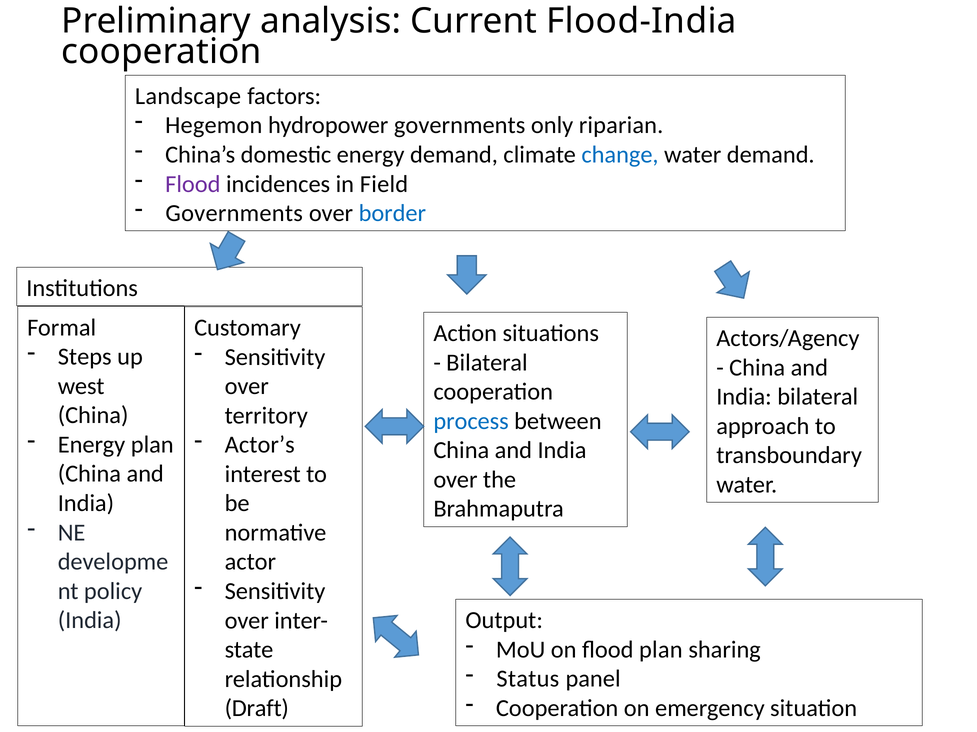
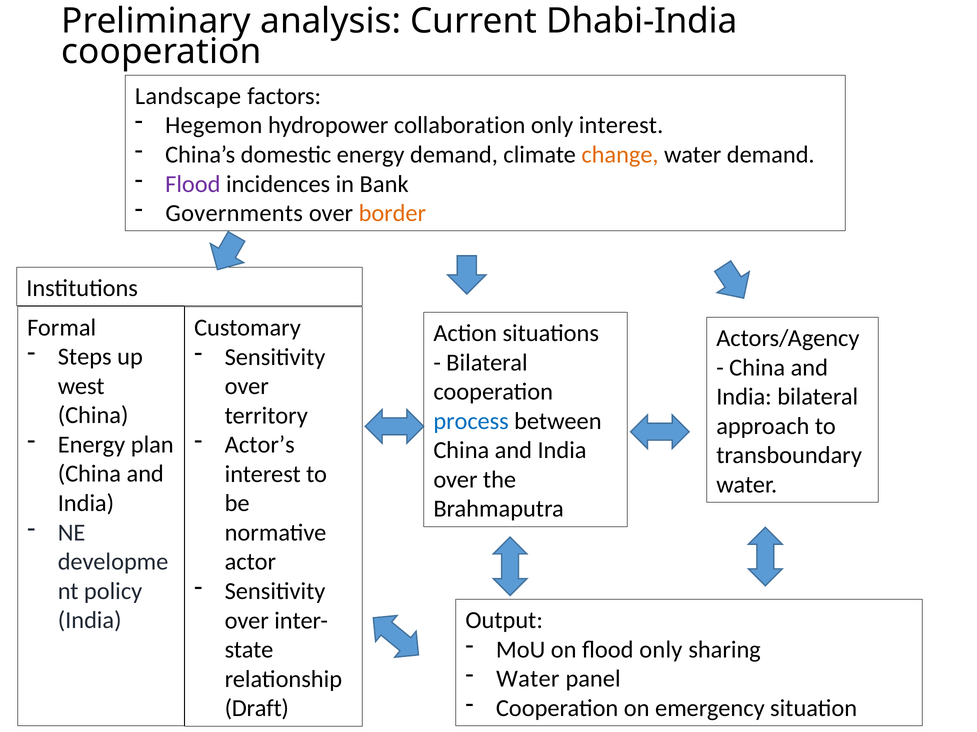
Flood-India: Flood-India -> Dhabi-India
hydropower governments: governments -> collaboration
only riparian: riparian -> interest
change colour: blue -> orange
Field: Field -> Bank
border colour: blue -> orange
flood plan: plan -> only
Status at (528, 680): Status -> Water
